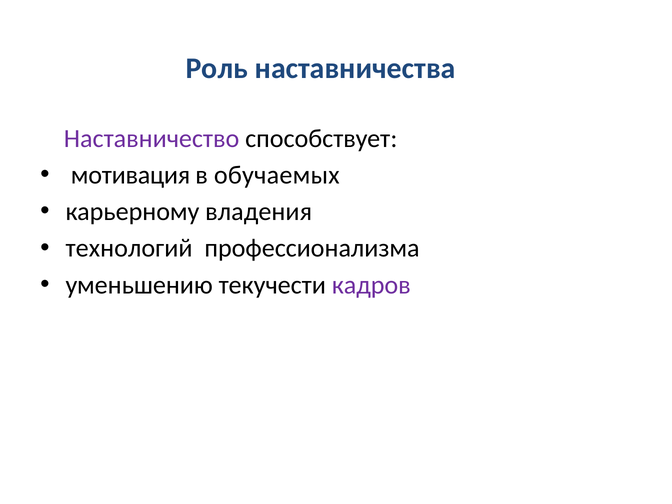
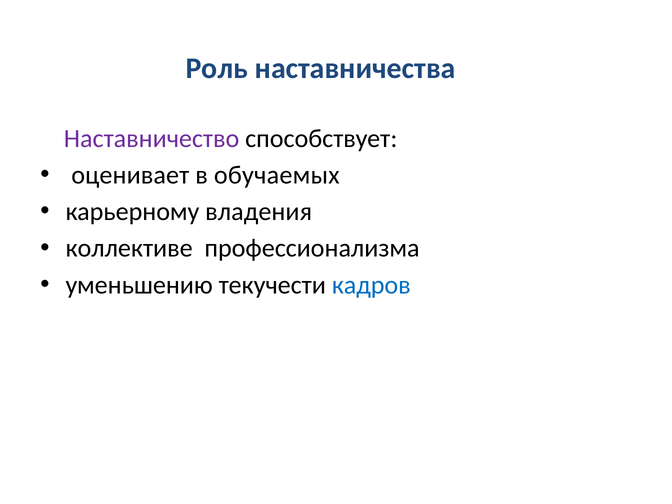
мотивация: мотивация -> оценивает
технологий: технологий -> коллективе
кадров colour: purple -> blue
